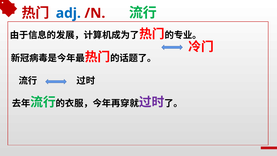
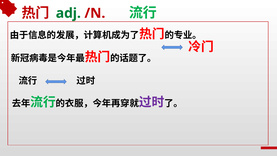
adj colour: blue -> green
